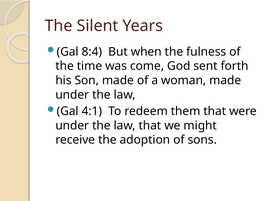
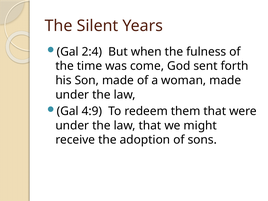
8:4: 8:4 -> 2:4
4:1: 4:1 -> 4:9
